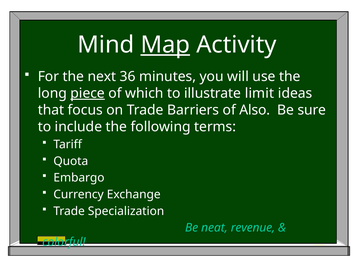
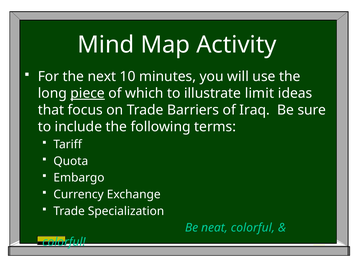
Map underline: present -> none
36: 36 -> 10
Also: Also -> Iraq
neat revenue: revenue -> colorful
